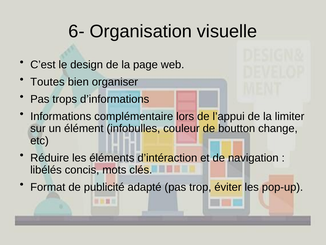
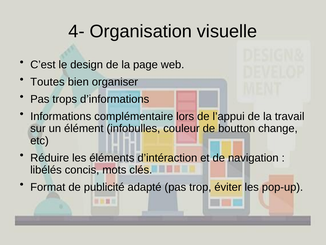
6-: 6- -> 4-
limiter: limiter -> travail
